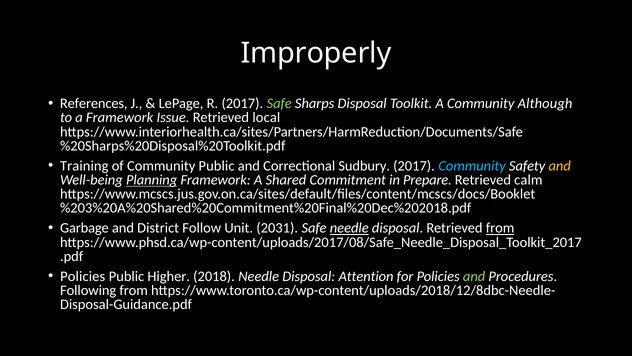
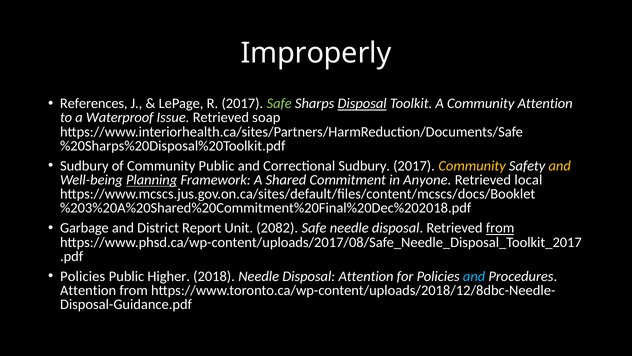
Disposal at (362, 103) underline: none -> present
Community Although: Although -> Attention
a Framework: Framework -> Waterproof
local: local -> soap
Training at (84, 166): Training -> Sudbury
Community at (472, 166) colour: light blue -> yellow
Prepare: Prepare -> Anyone
calm: calm -> local
Follow: Follow -> Report
2031: 2031 -> 2082
needle at (349, 228) underline: present -> none
and at (474, 276) colour: light green -> light blue
Following at (88, 290): Following -> Attention
